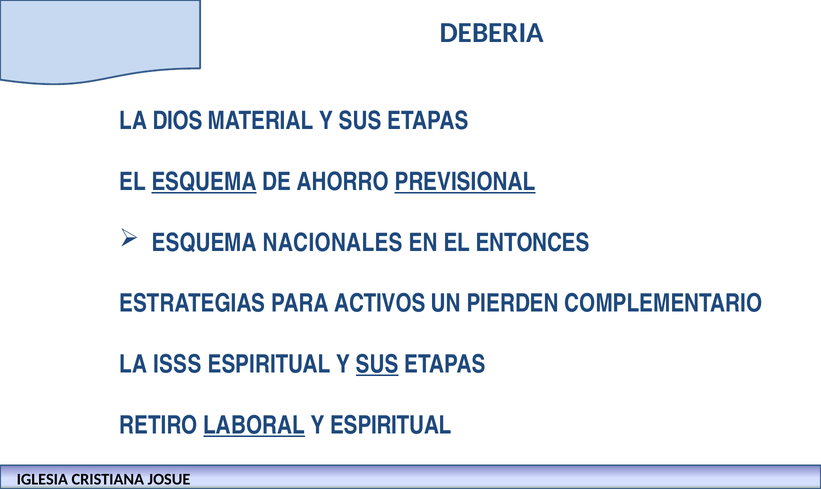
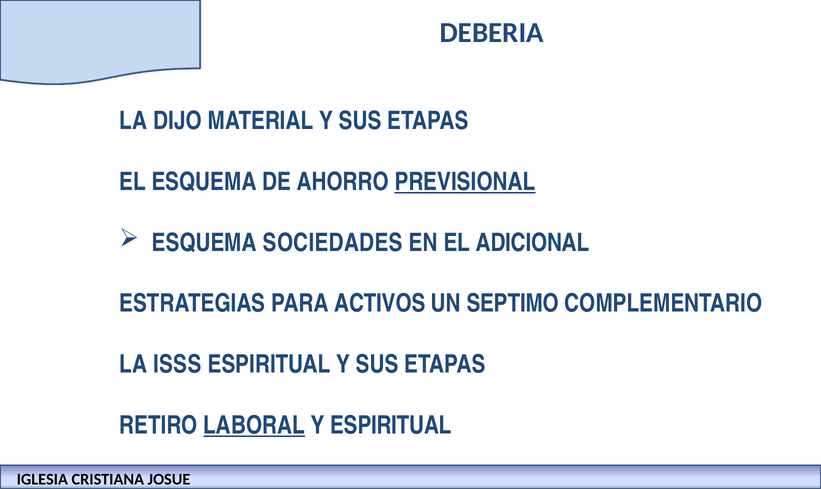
DIOS: DIOS -> DIJO
ESQUEMA at (204, 182) underline: present -> none
NACIONALES: NACIONALES -> SOCIEDADES
ENTONCES: ENTONCES -> ADICIONAL
PIERDEN: PIERDEN -> SEPTIMO
SUS at (377, 364) underline: present -> none
